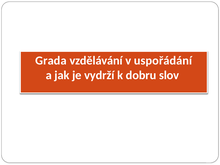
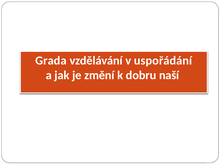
vydrží: vydrží -> změní
slov: slov -> naší
